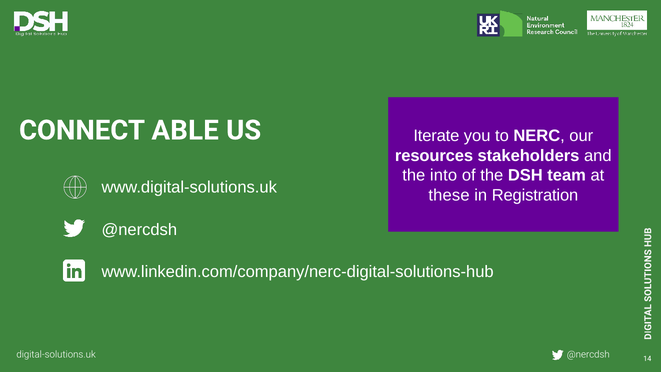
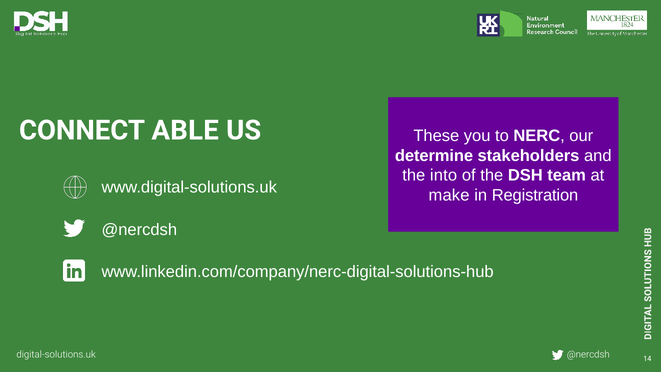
Iterate: Iterate -> These
resources: resources -> determine
these: these -> make
